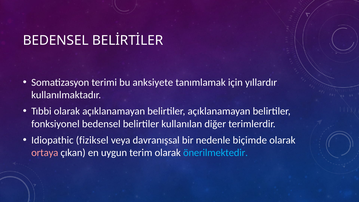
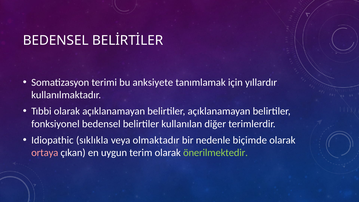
fiziksel: fiziksel -> sıklıkla
davranışsal: davranışsal -> olmaktadır
önerilmektedir colour: light blue -> light green
